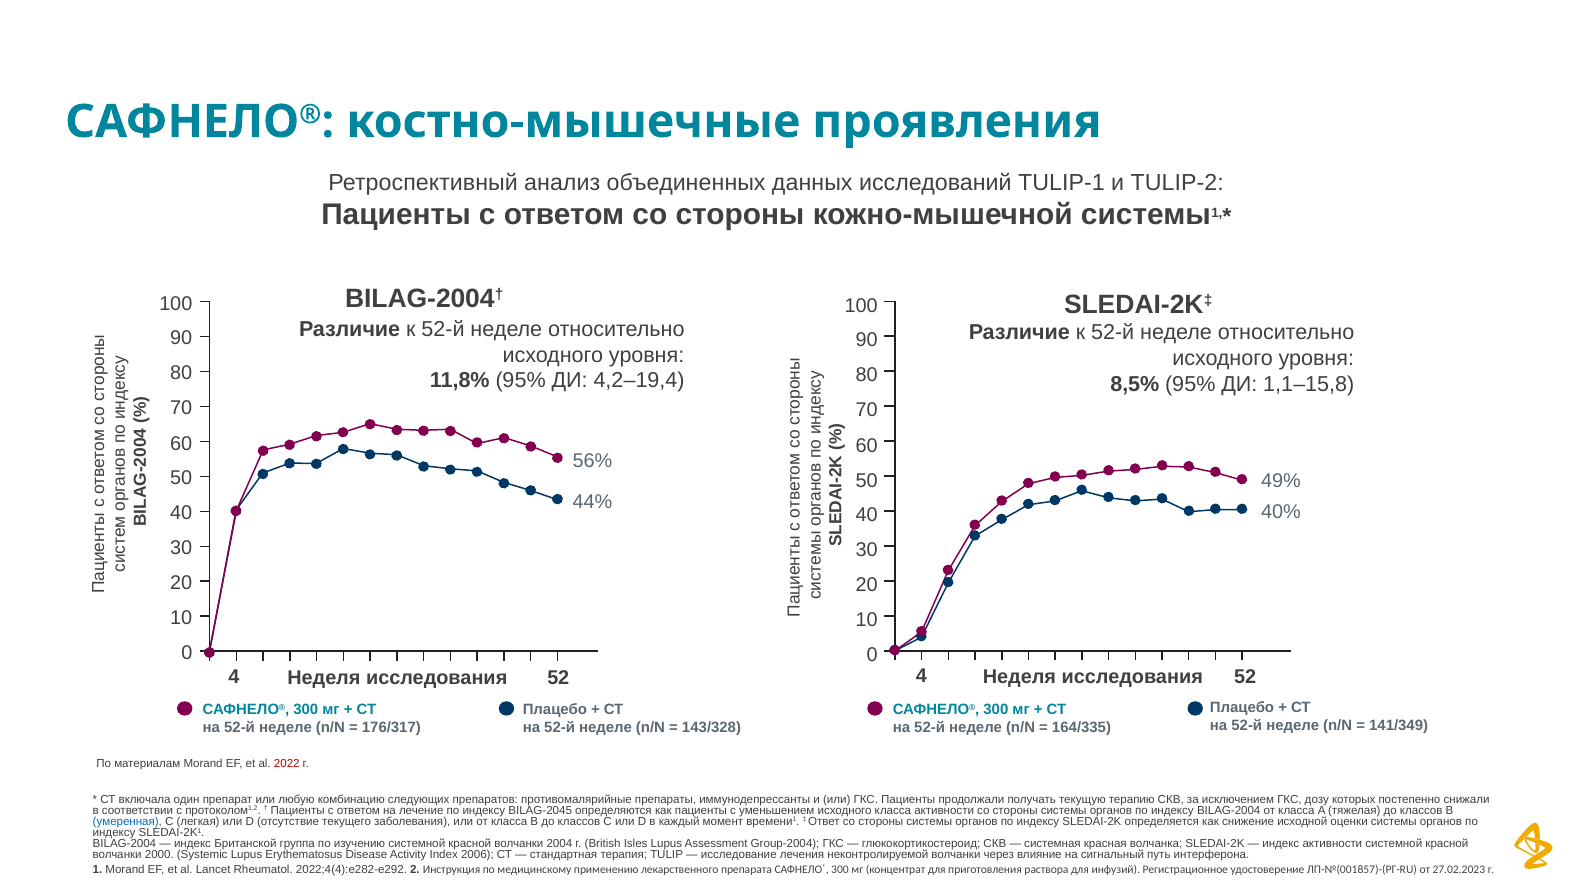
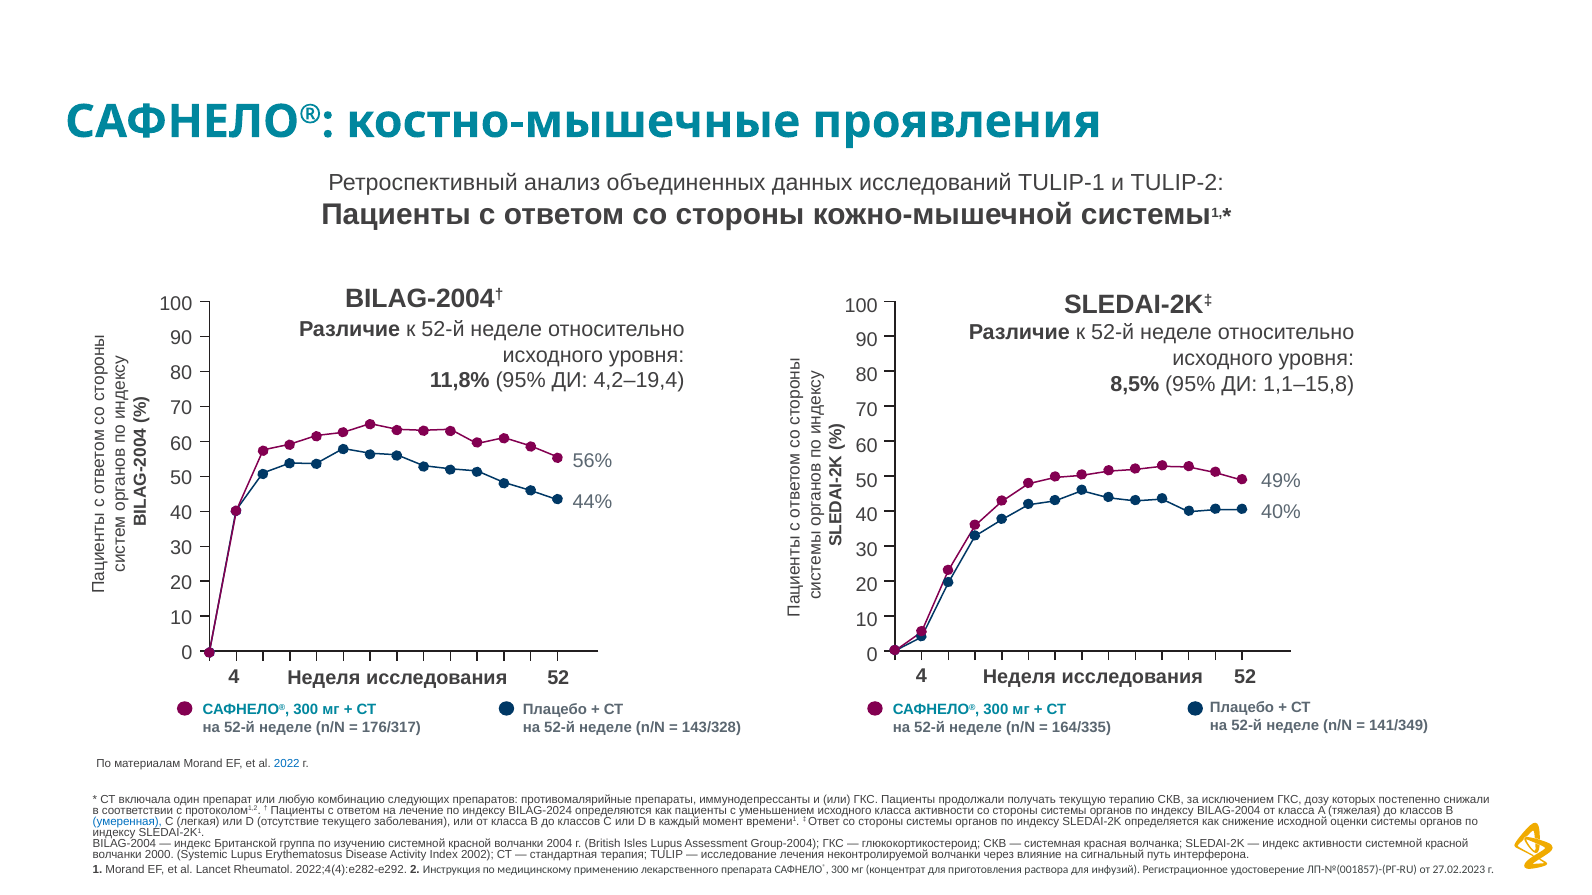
2022 colour: red -> blue
BILAG-2045: BILAG-2045 -> BILAG-2024
2006: 2006 -> 2002
